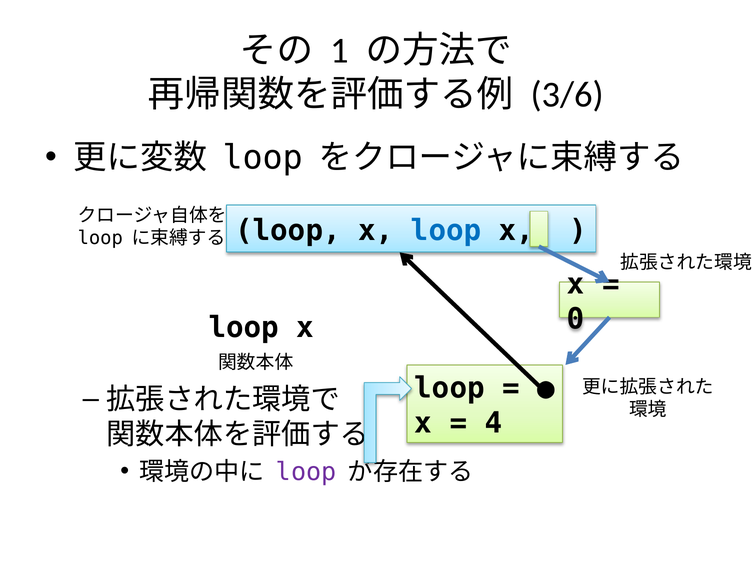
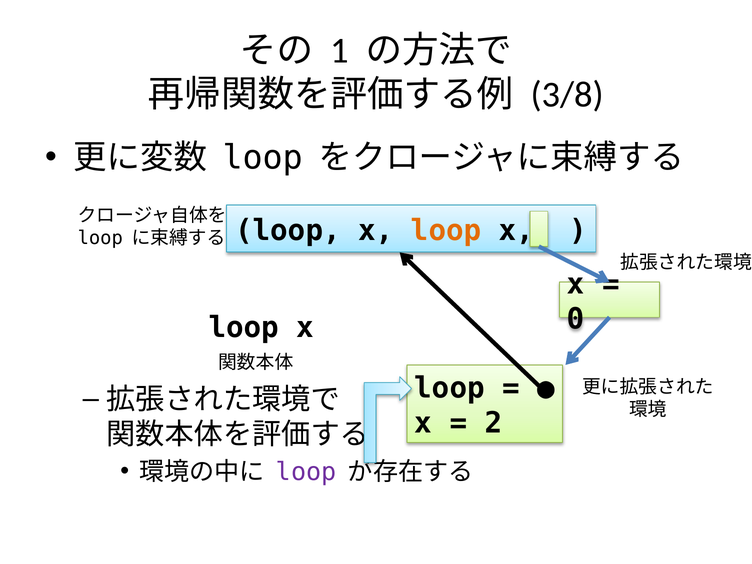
3/6: 3/6 -> 3/8
loop at (446, 231) colour: blue -> orange
4: 4 -> 2
